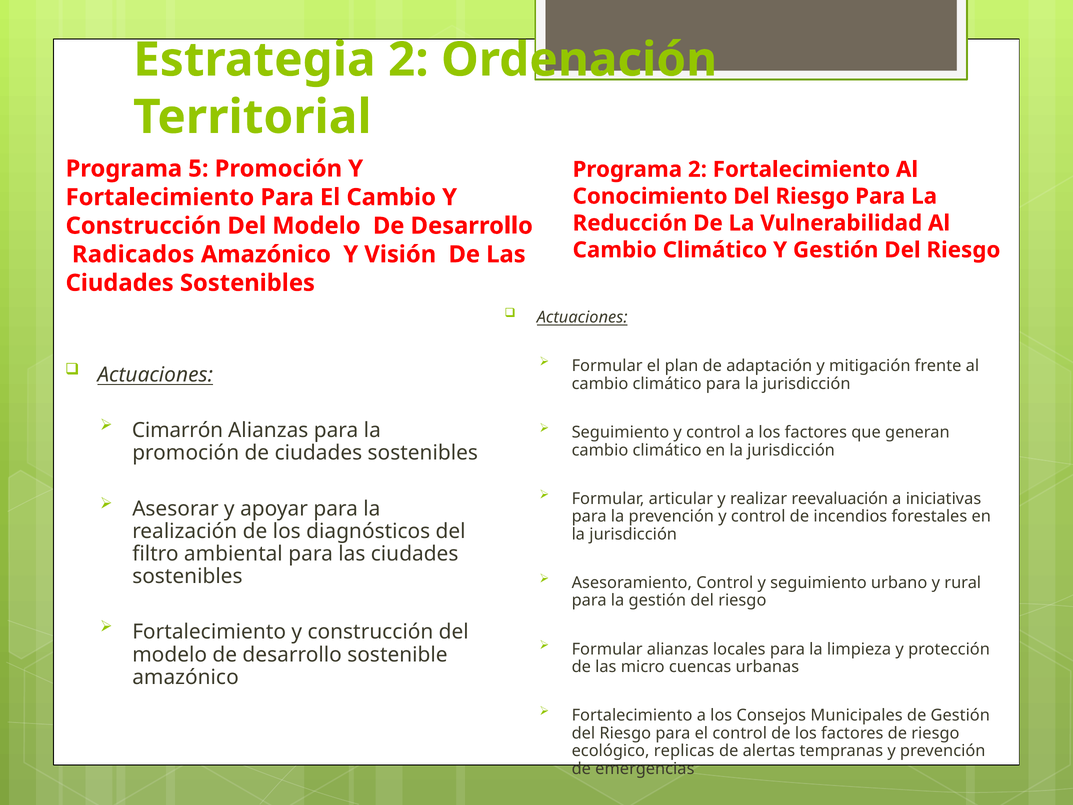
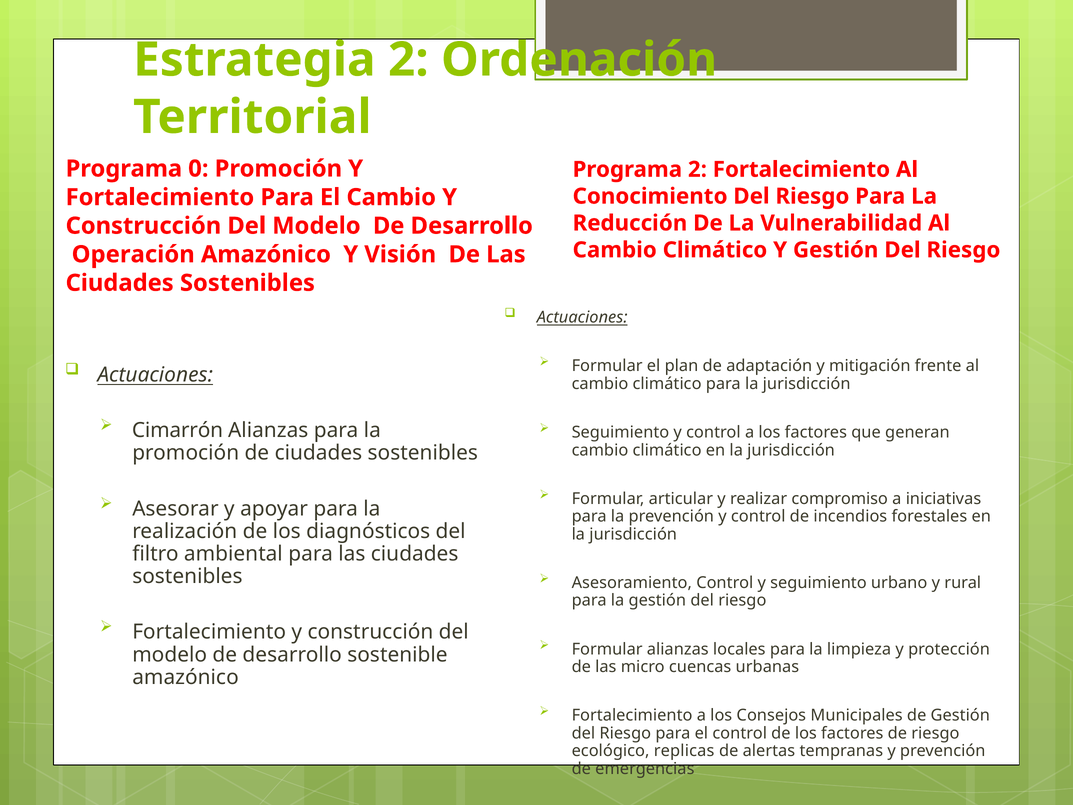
5: 5 -> 0
Radicados: Radicados -> Operación
reevaluación: reevaluación -> compromiso
